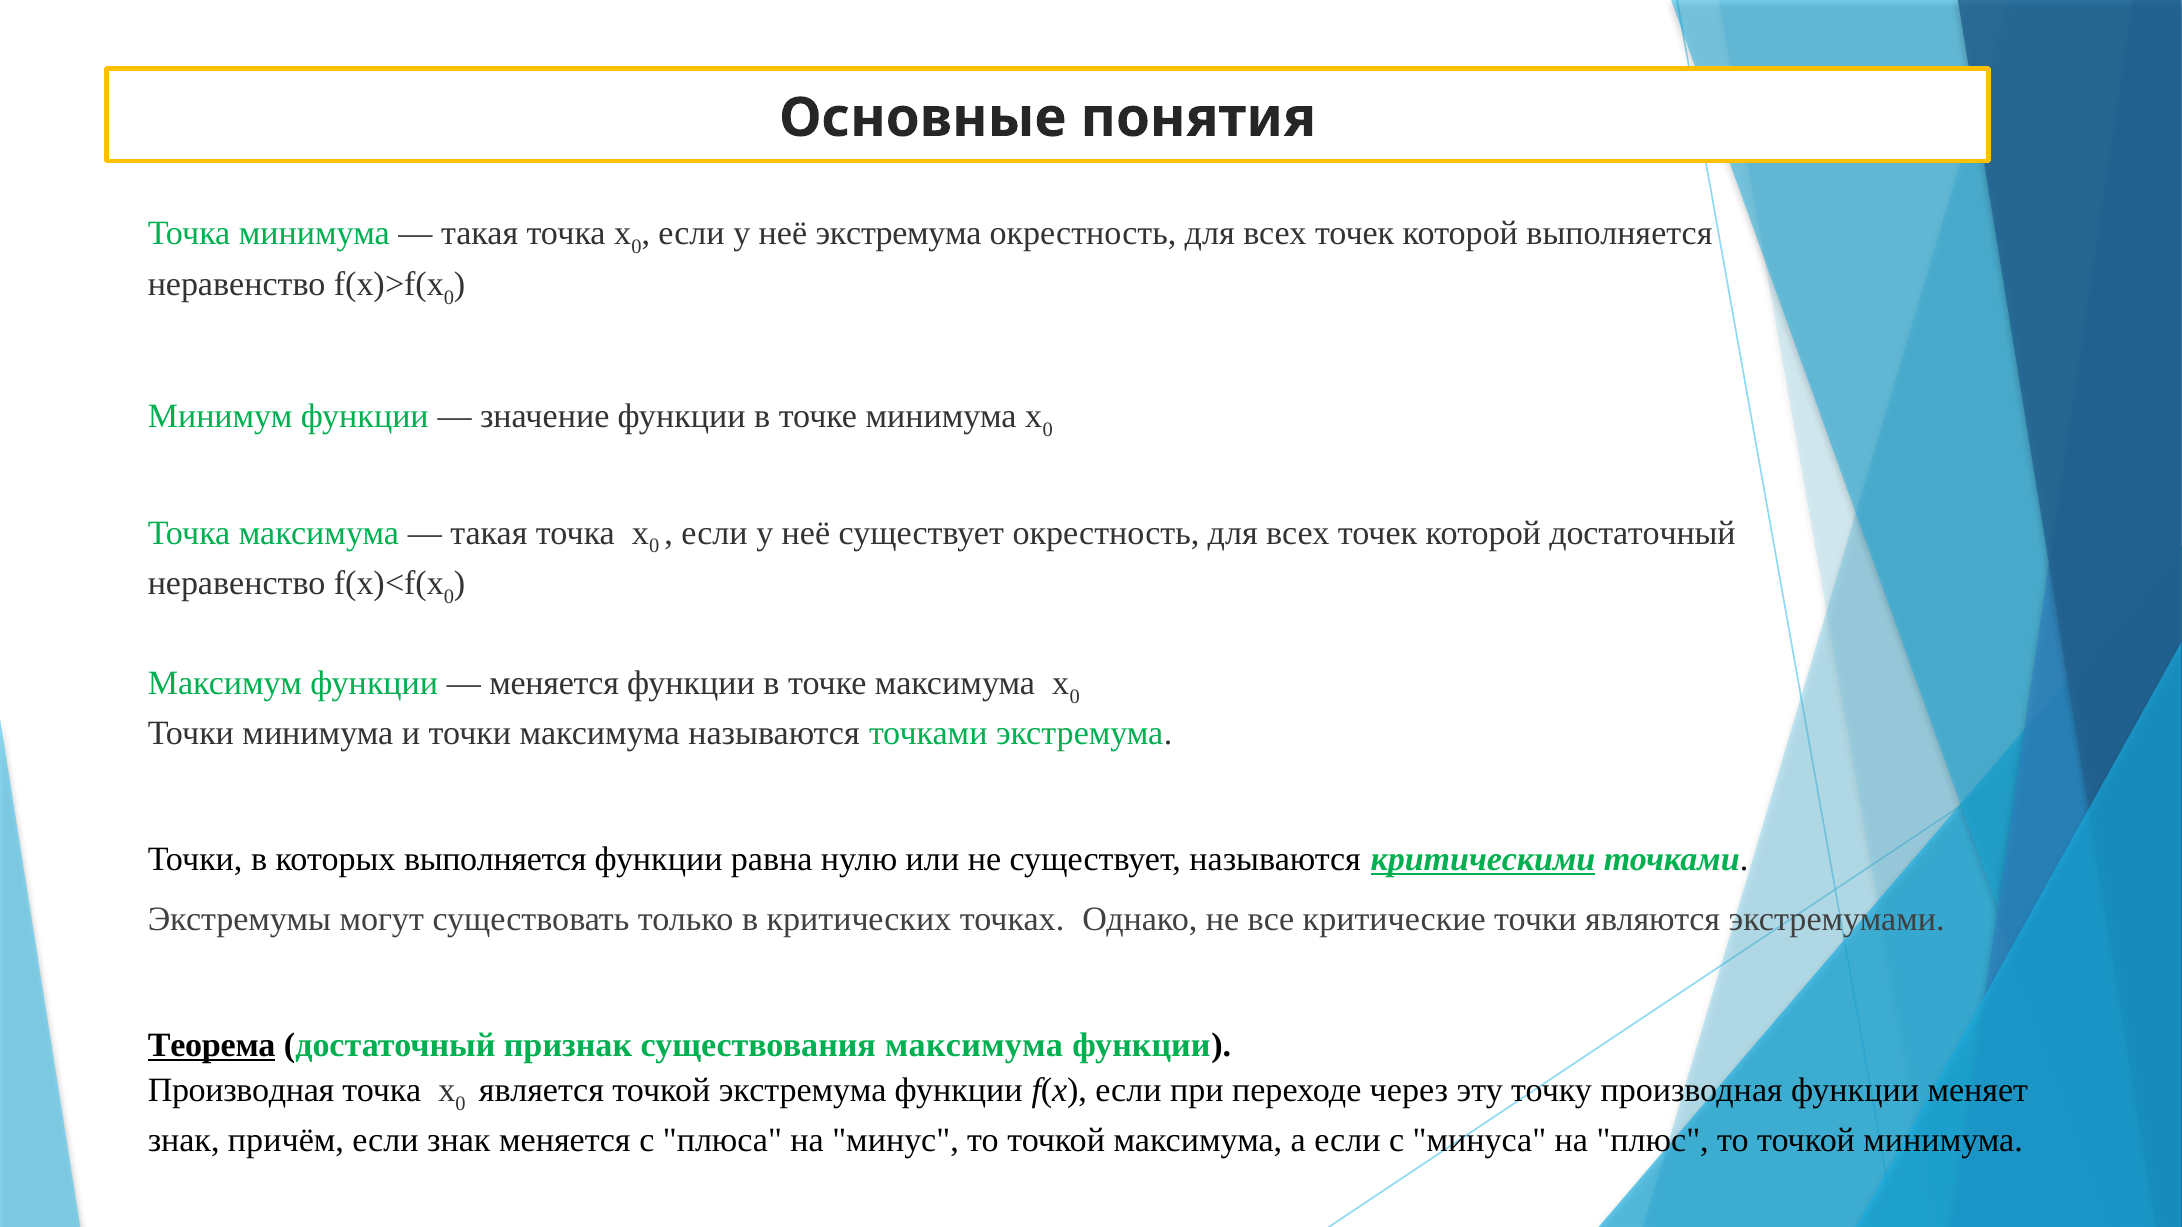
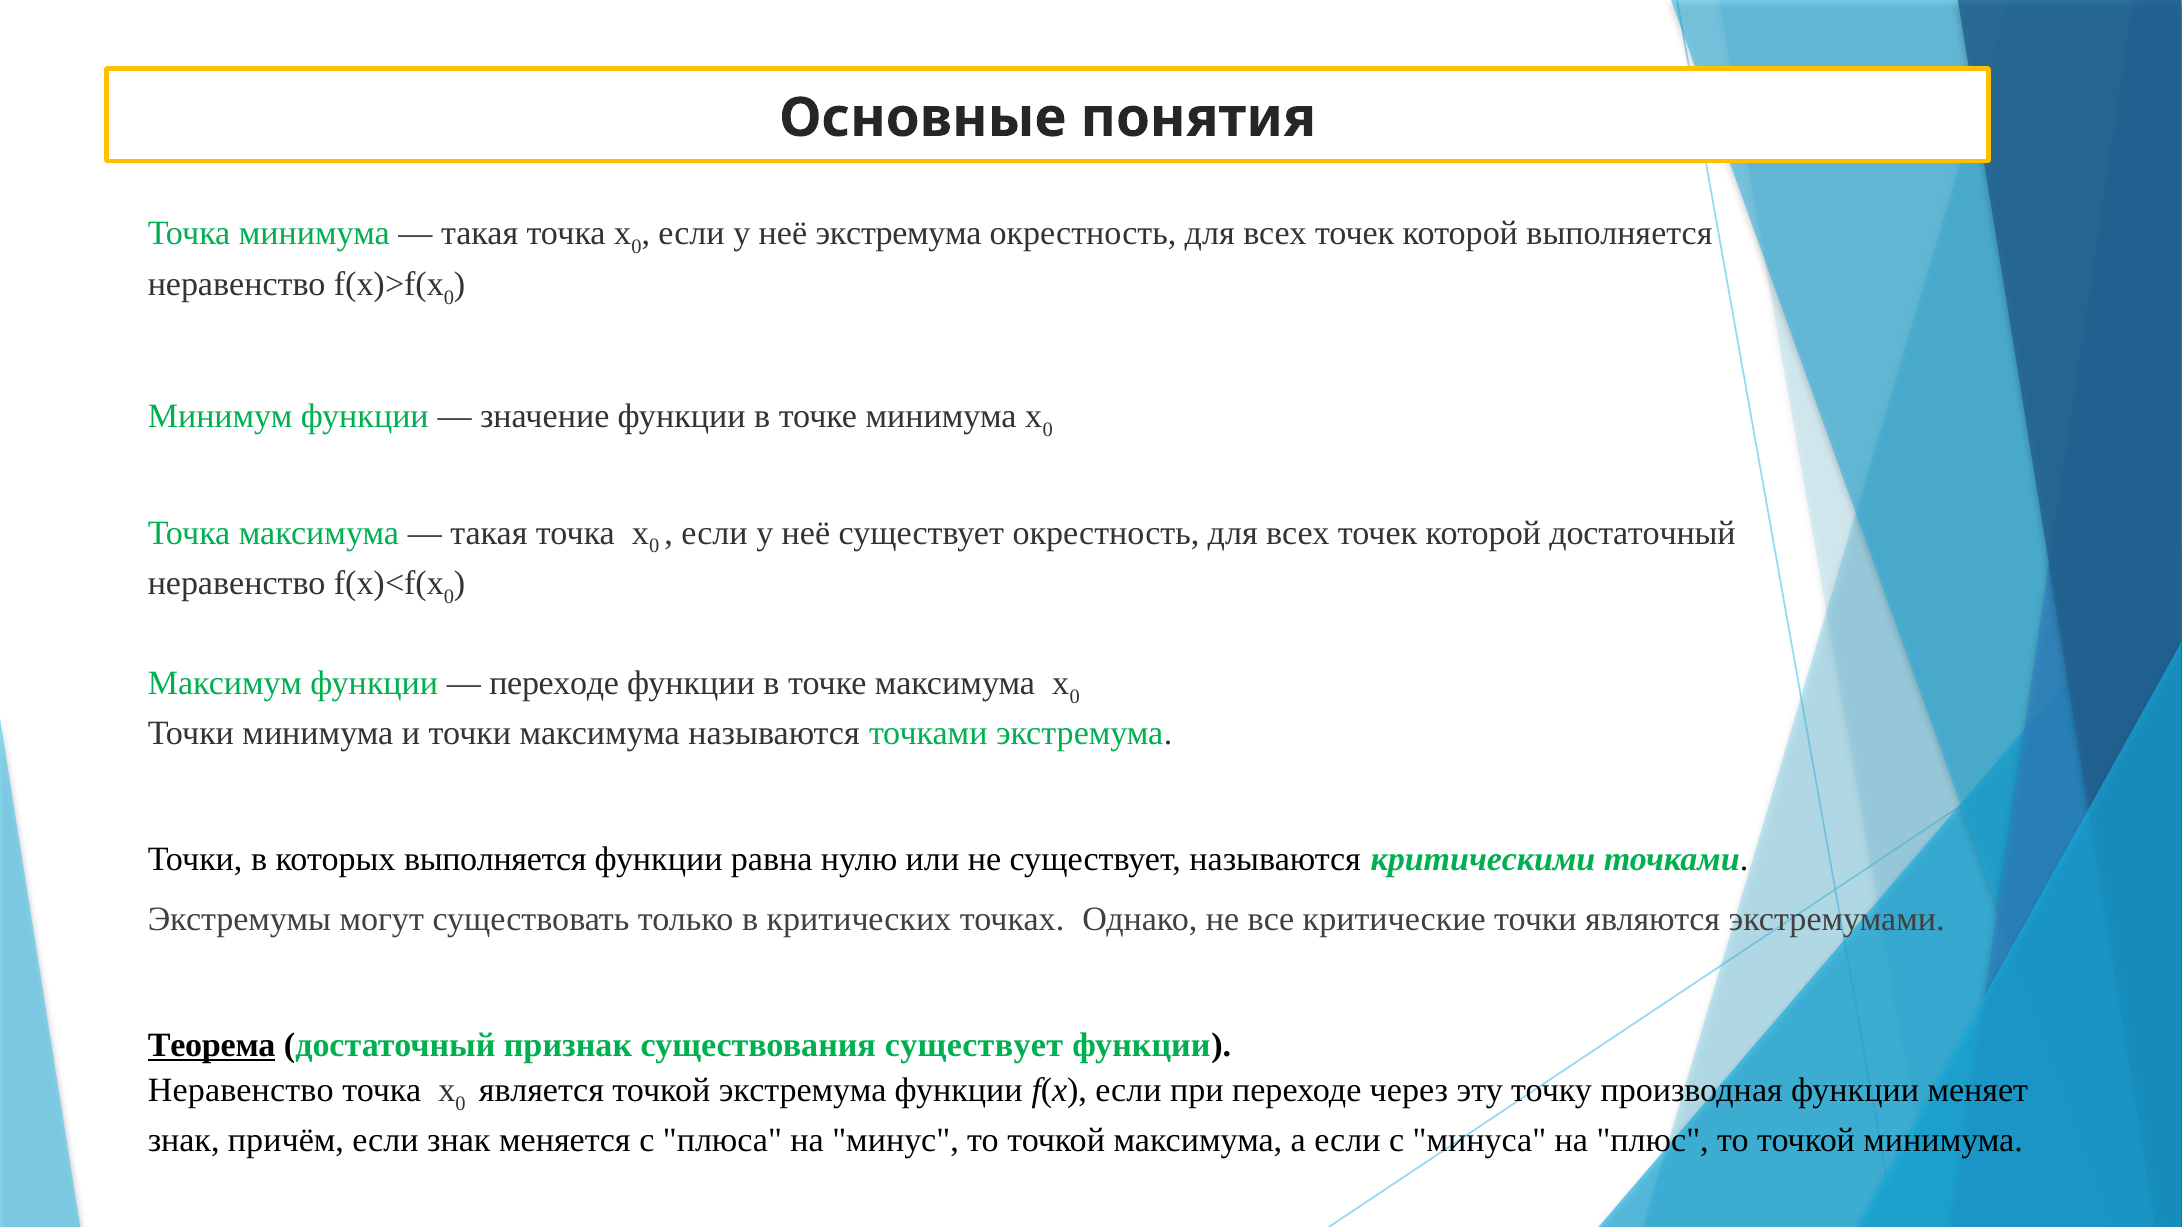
меняется at (554, 683): меняется -> переходе
критическими underline: present -> none
существования максимума: максимума -> существует
Производная at (241, 1090): Производная -> Неравенство
